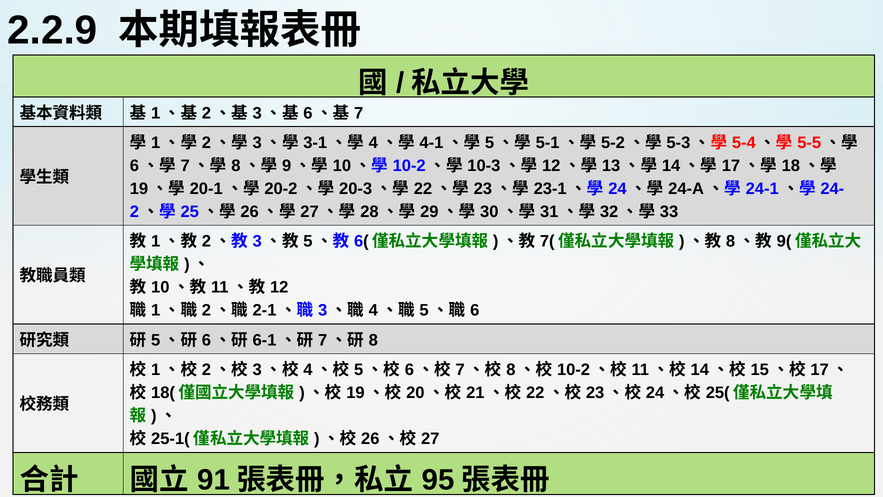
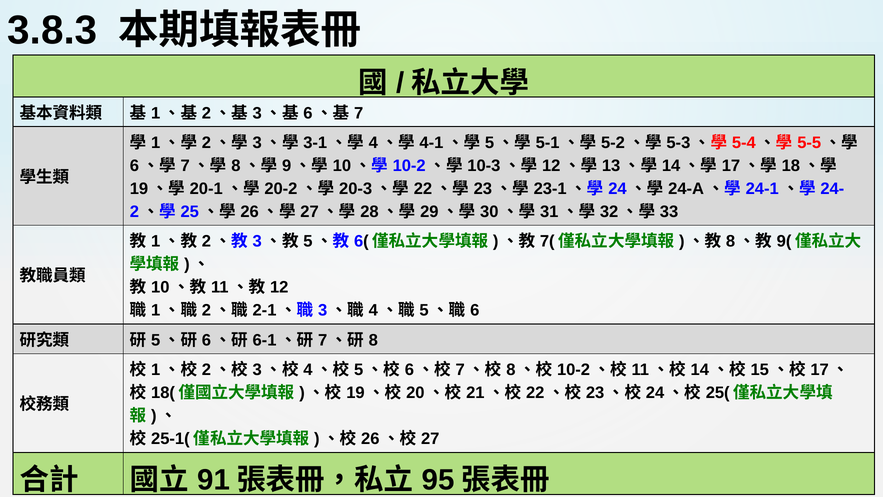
2.2.9: 2.2.9 -> 3.8.3
